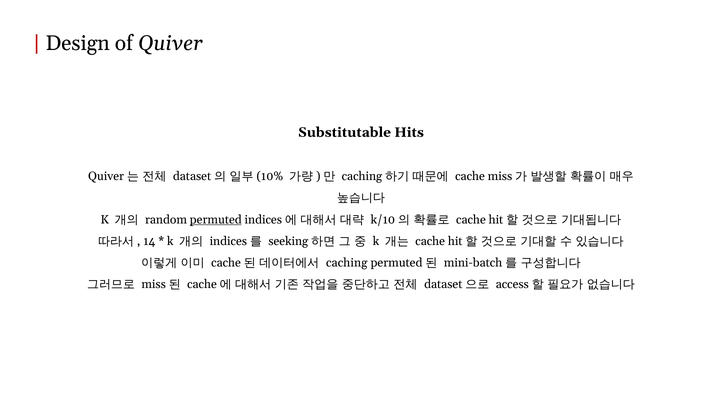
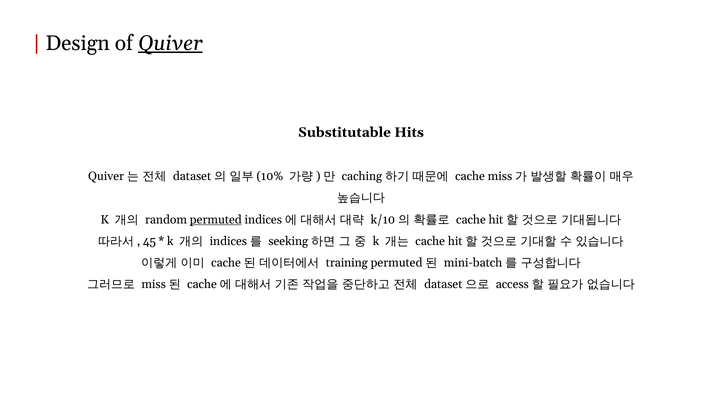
Quiver underline: none -> present
14: 14 -> 45
caching: caching -> training
